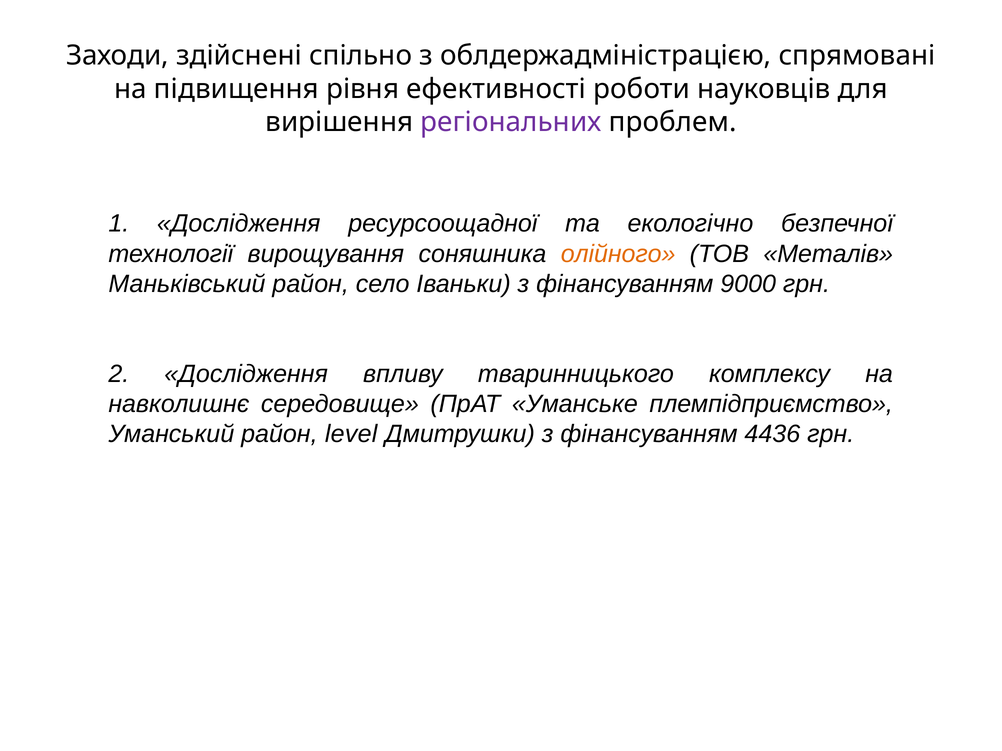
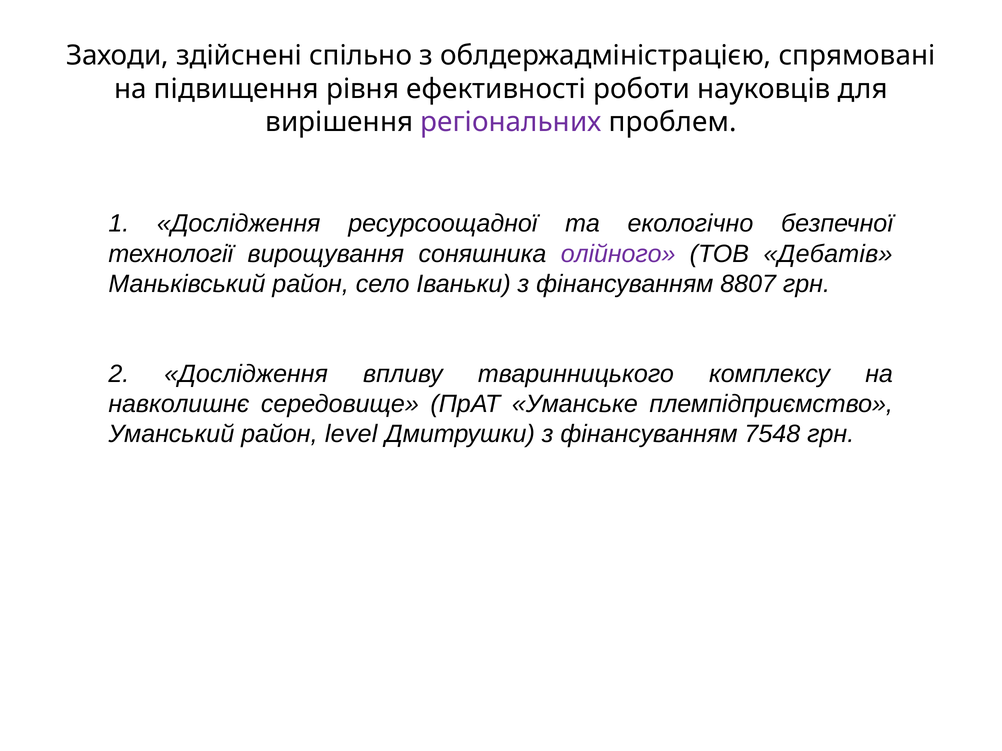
олійного colour: orange -> purple
Металів: Металів -> Дебатів
9000: 9000 -> 8807
4436: 4436 -> 7548
